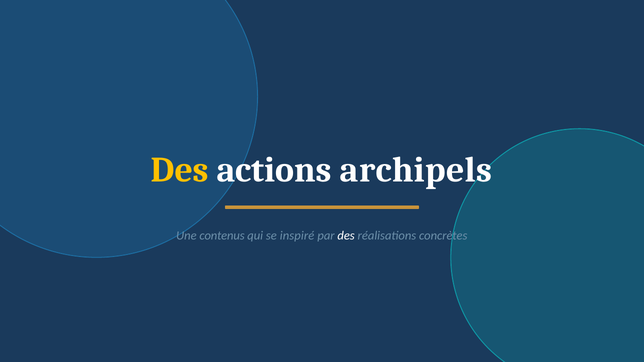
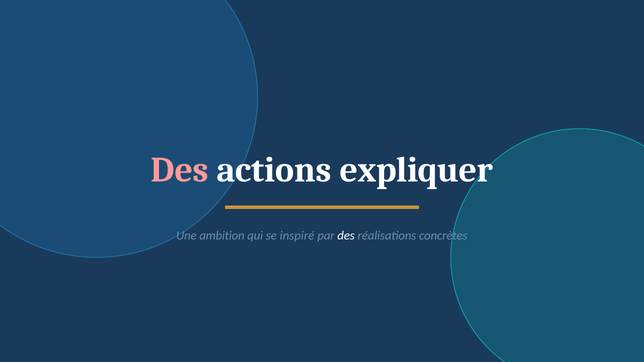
Des at (180, 170) colour: yellow -> pink
archipels: archipels -> expliquer
contenus: contenus -> ambition
